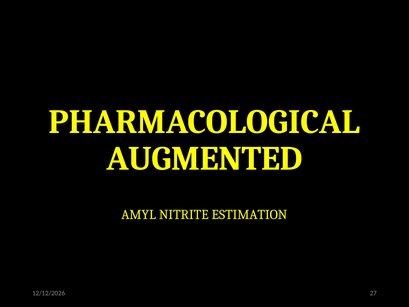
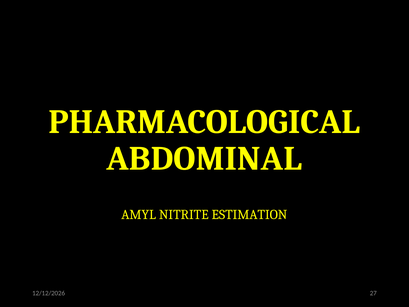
AUGMENTED: AUGMENTED -> ABDOMINAL
